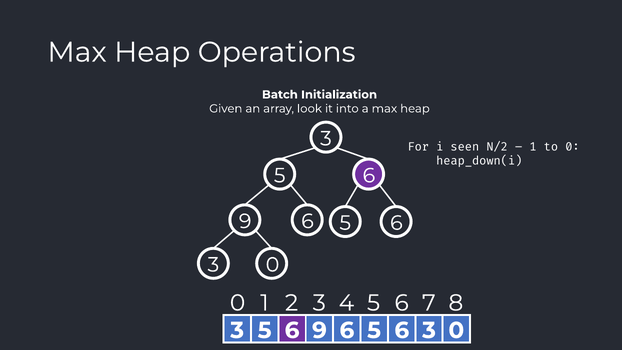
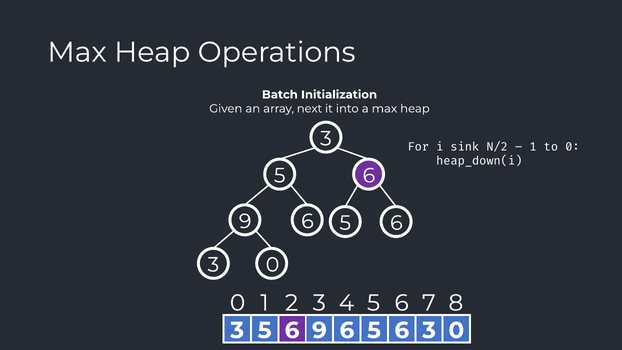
look: look -> next
seen: seen -> sink
